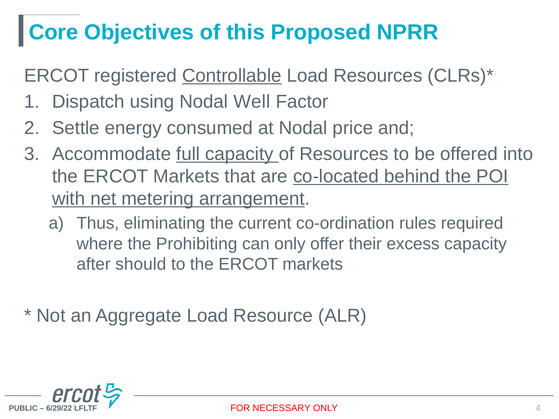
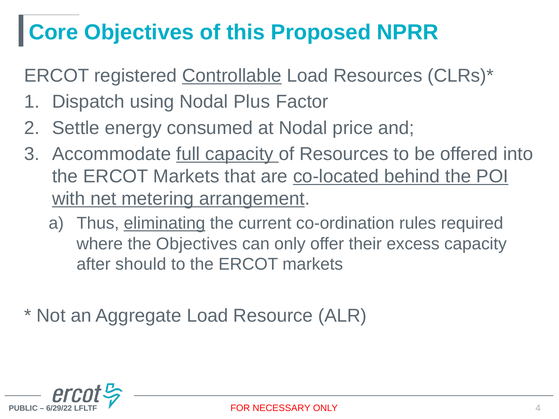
Well: Well -> Plus
eliminating underline: none -> present
the Prohibiting: Prohibiting -> Objectives
